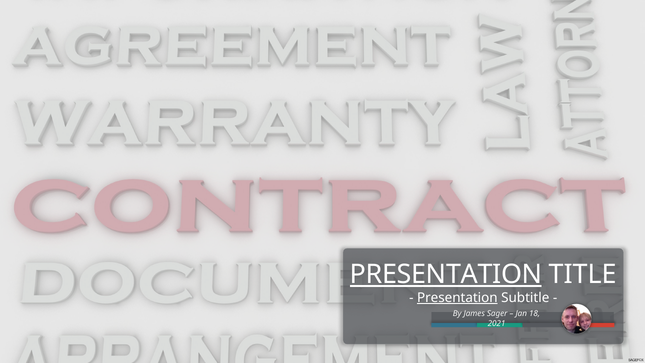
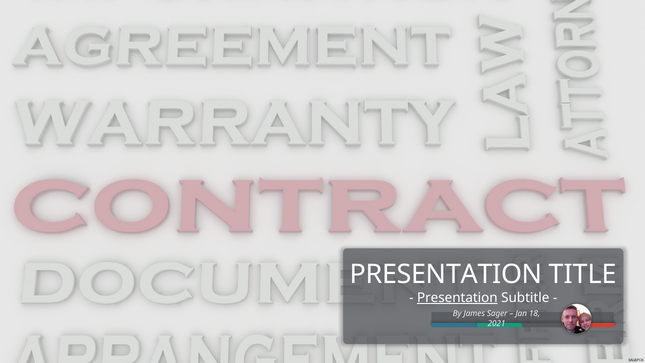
PRESENTATION at (446, 274) underline: present -> none
